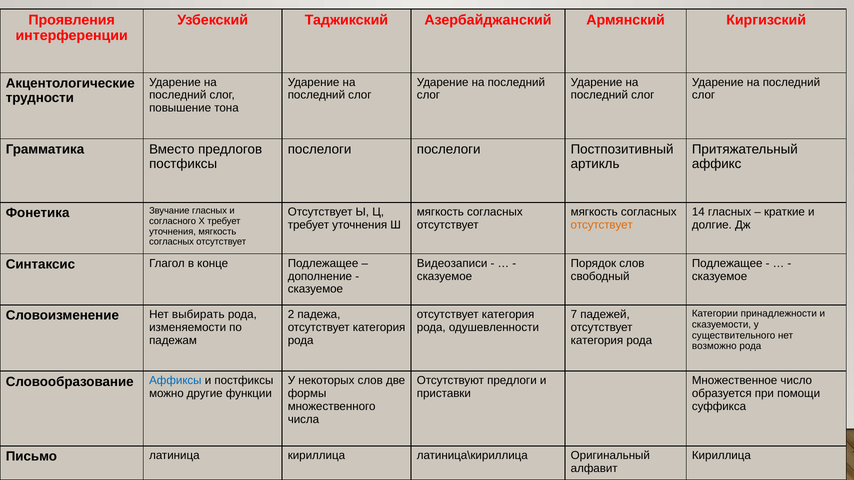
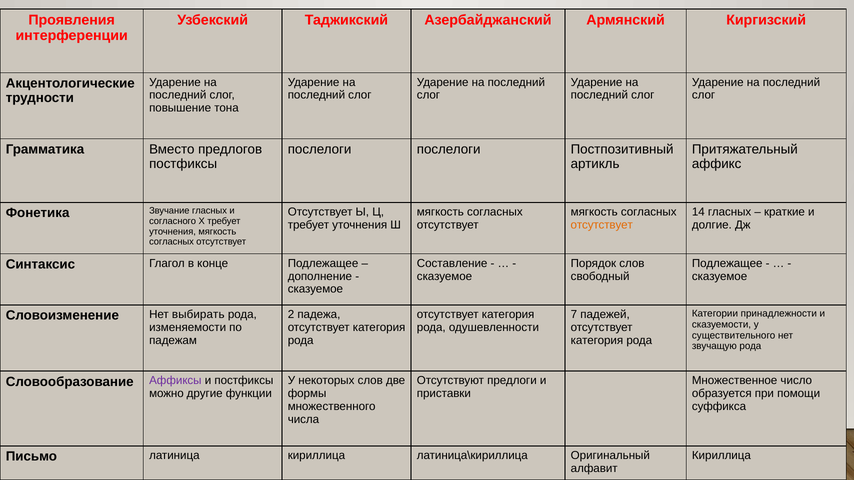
Видеозаписи: Видеозаписи -> Составление
возможно: возможно -> звучащую
Аффиксы colour: blue -> purple
